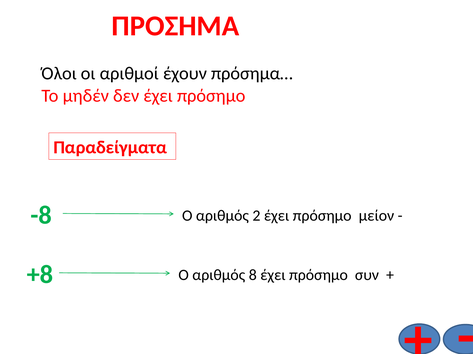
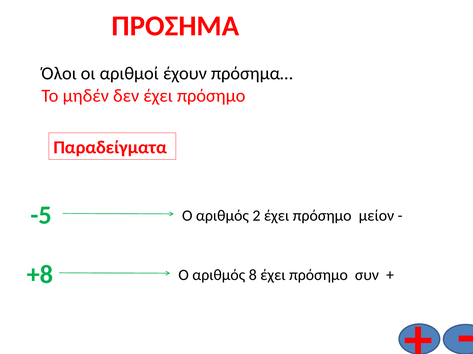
-8: -8 -> -5
